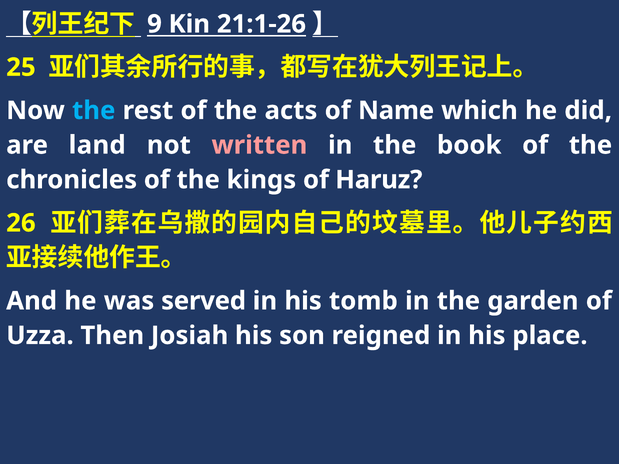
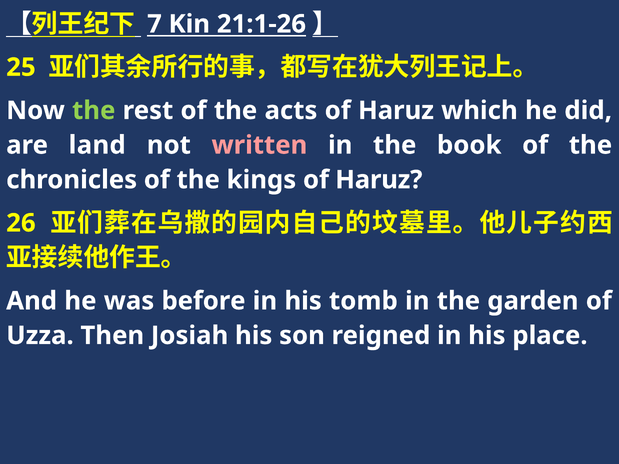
9: 9 -> 7
the at (94, 111) colour: light blue -> light green
acts of Name: Name -> Haruz
served: served -> before
